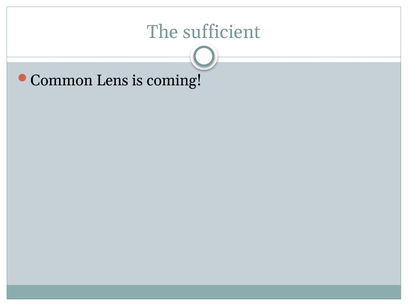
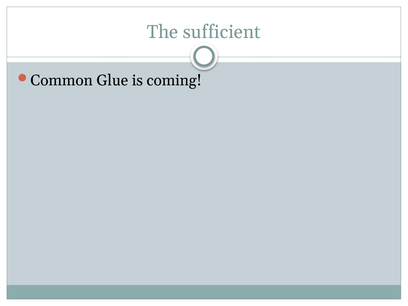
Lens: Lens -> Glue
